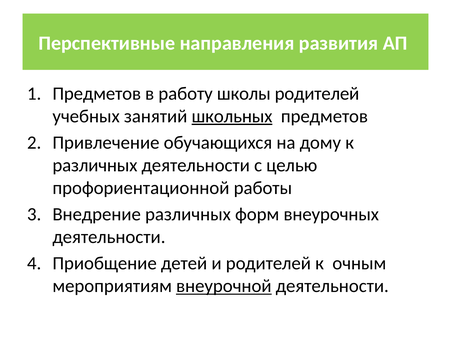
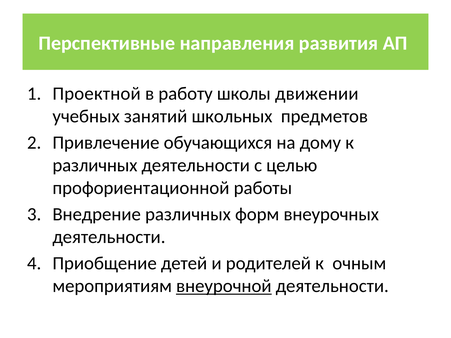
Предметов at (97, 94): Предметов -> Проектной
школы родителей: родителей -> движении
школьных underline: present -> none
